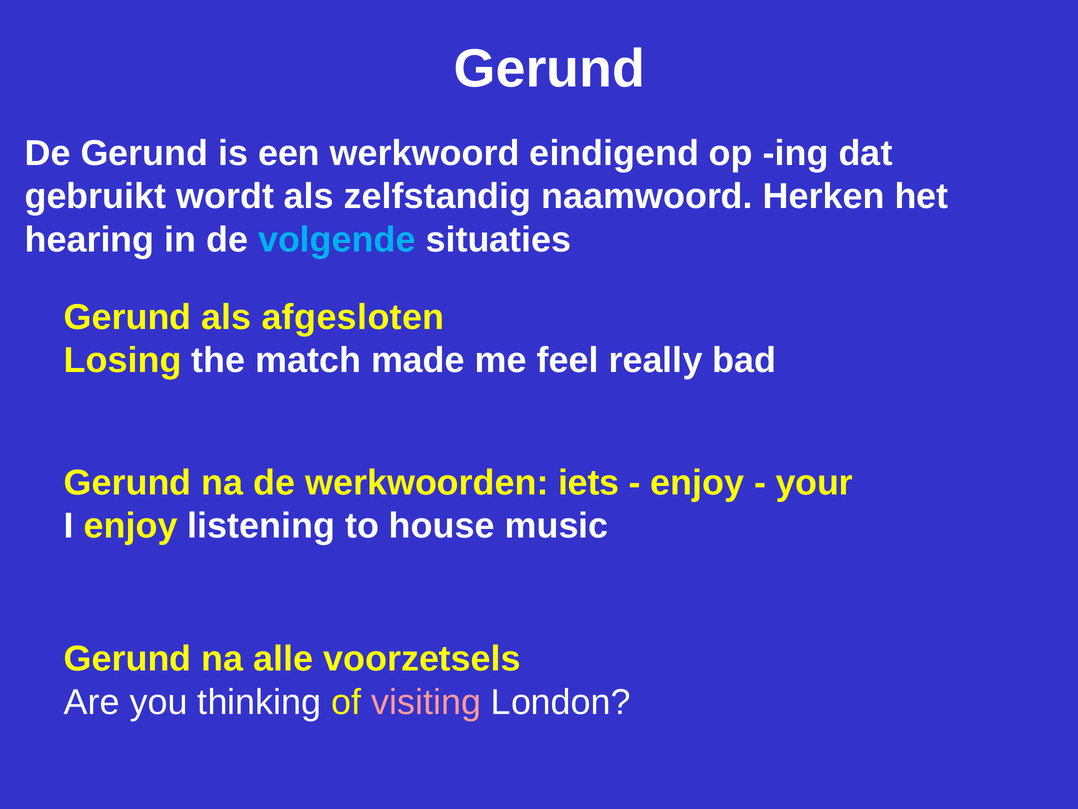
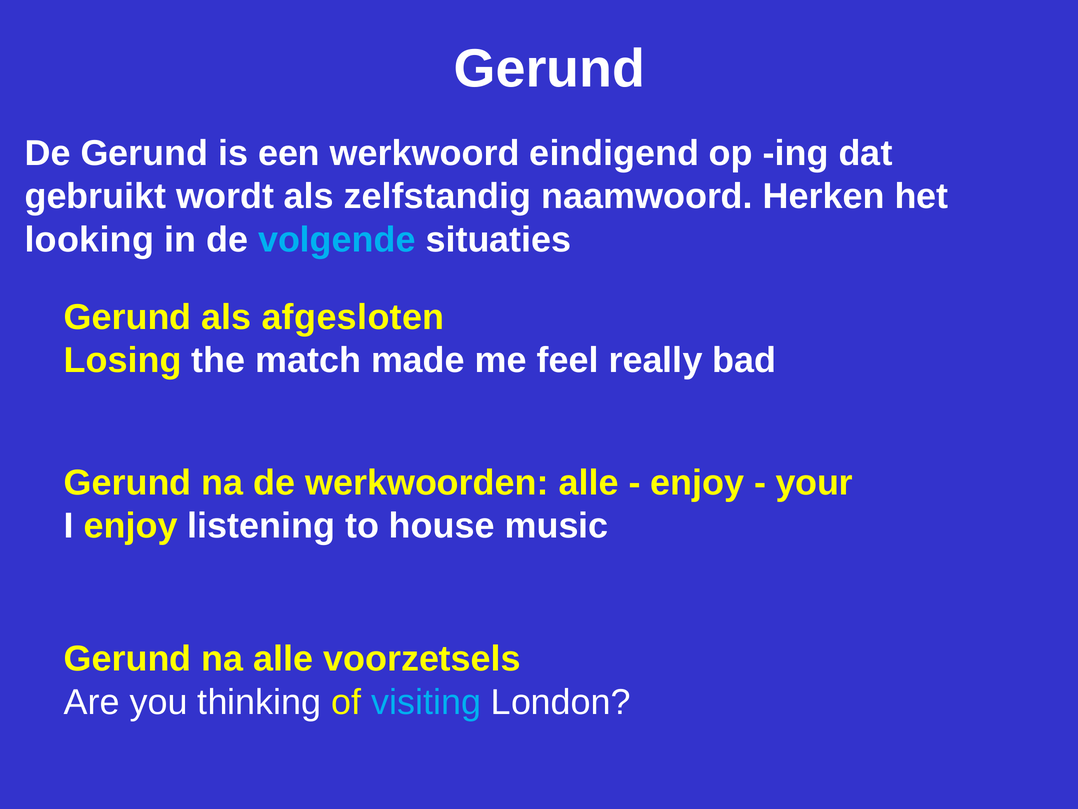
hearing: hearing -> looking
werkwoorden iets: iets -> alle
visiting colour: pink -> light blue
